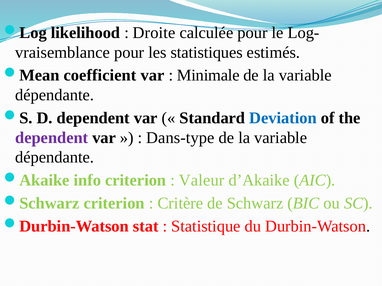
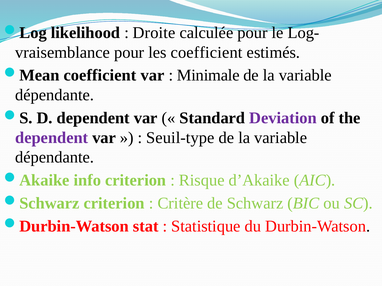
les statistiques: statistiques -> coefficient
Deviation colour: blue -> purple
Dans-type: Dans-type -> Seuil-type
Valeur: Valeur -> Risque
